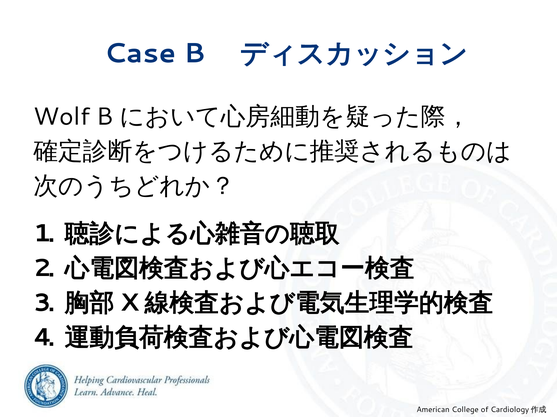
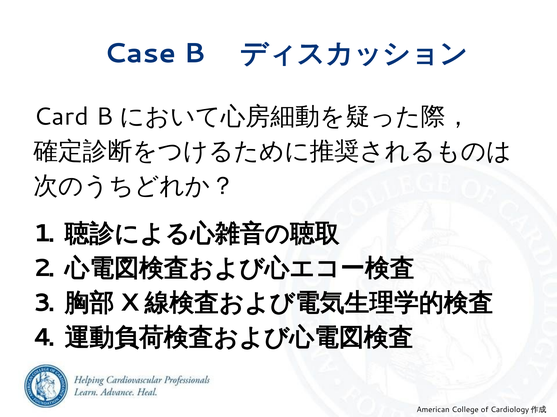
Wolf: Wolf -> Card
